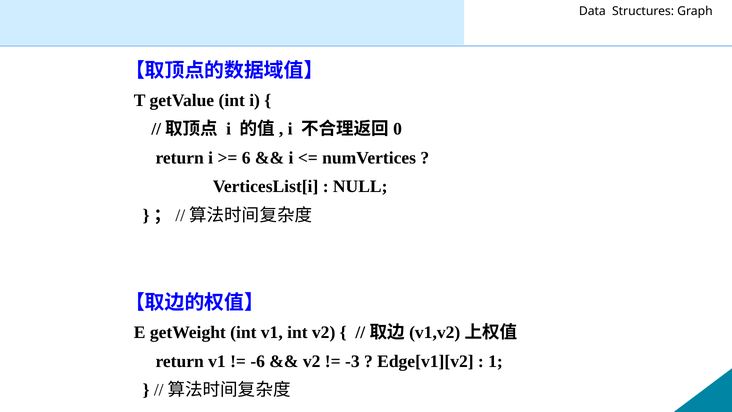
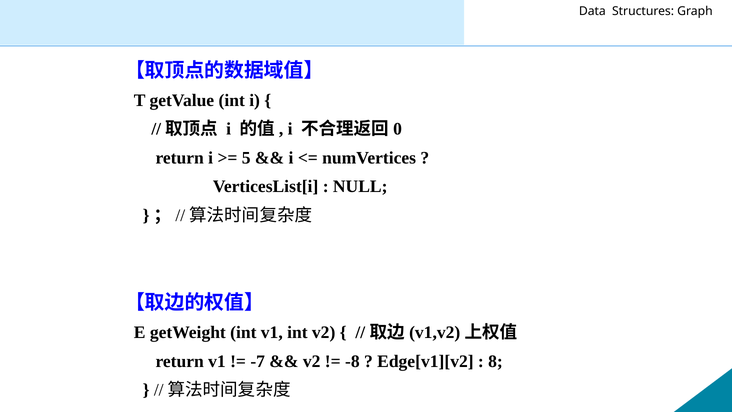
6: 6 -> 5
-6: -6 -> -7
-3: -3 -> -8
1: 1 -> 8
